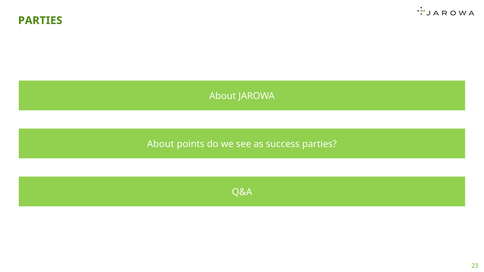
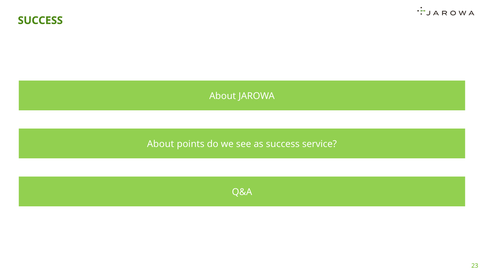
PARTIES at (40, 21): PARTIES -> SUCCESS
success parties: parties -> service
